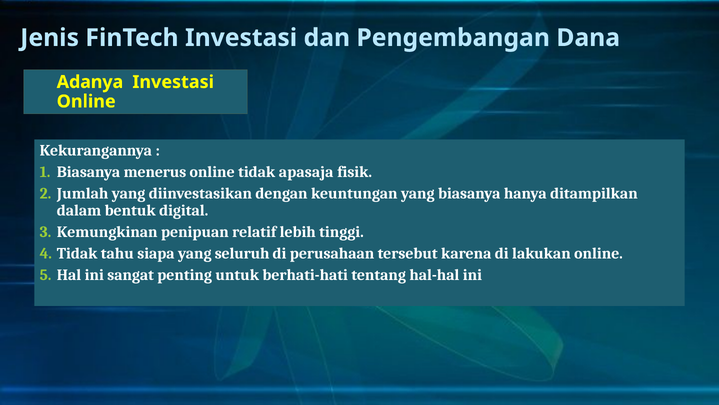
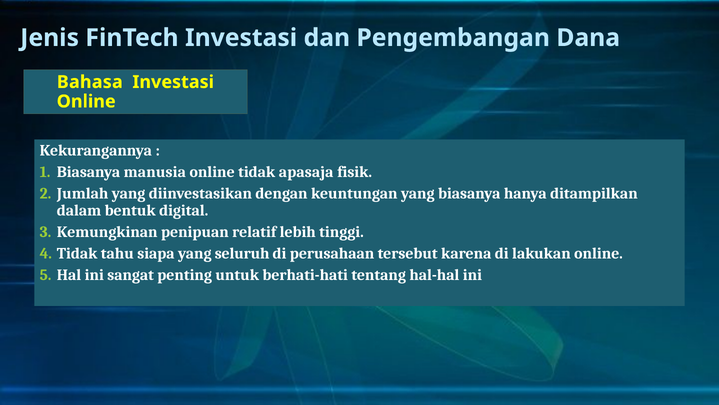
Adanya: Adanya -> Bahasa
menerus: menerus -> manusia
